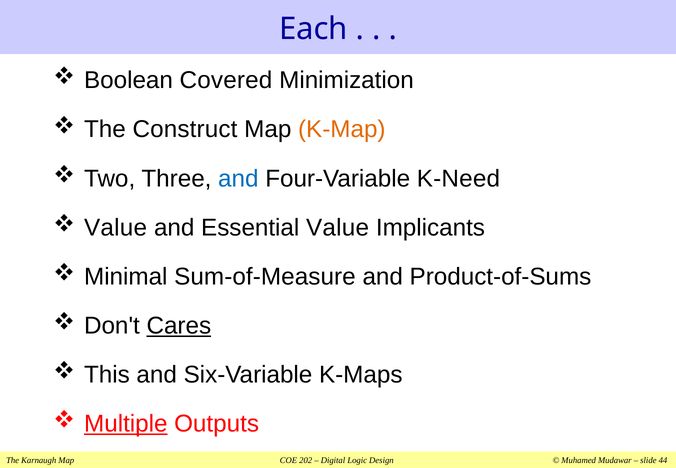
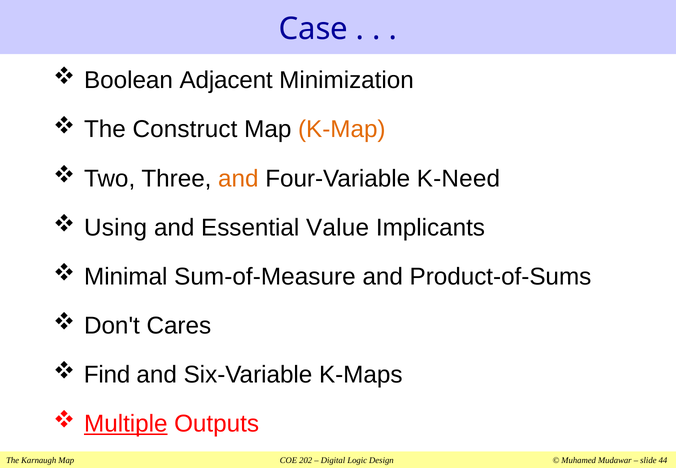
Each: Each -> Case
Covered: Covered -> Adjacent
and at (238, 178) colour: blue -> orange
Value at (116, 228): Value -> Using
Cares underline: present -> none
This: This -> Find
